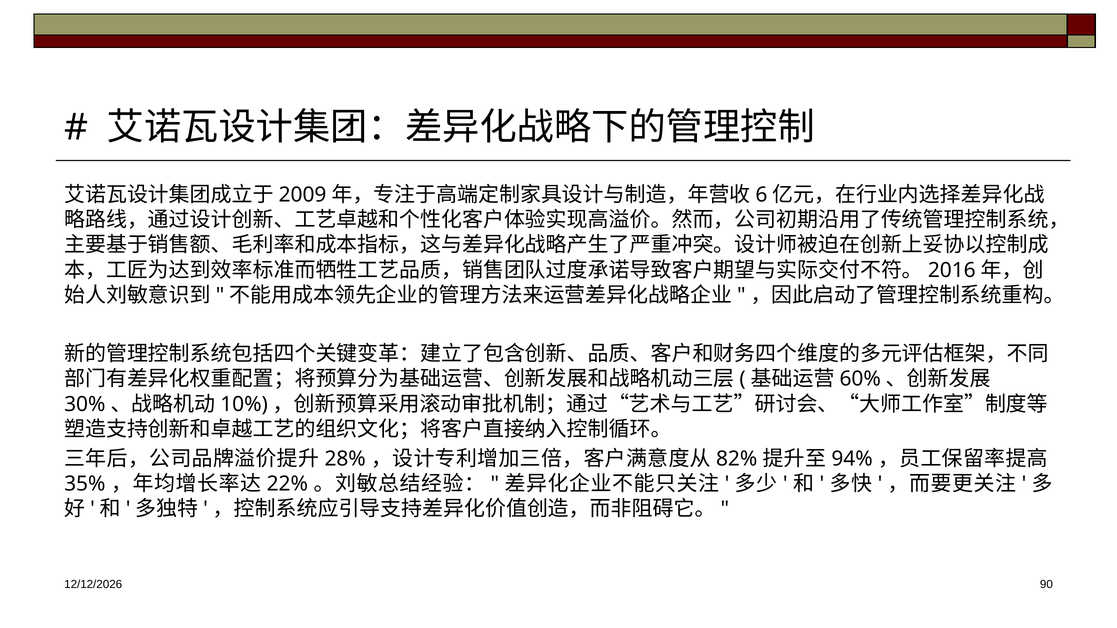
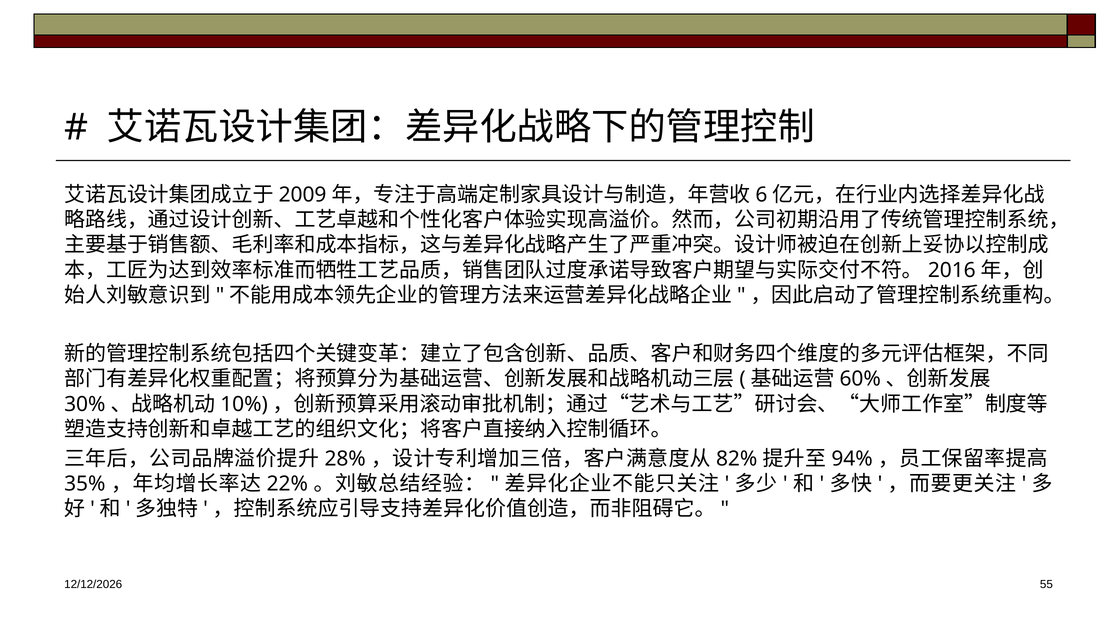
90: 90 -> 55
